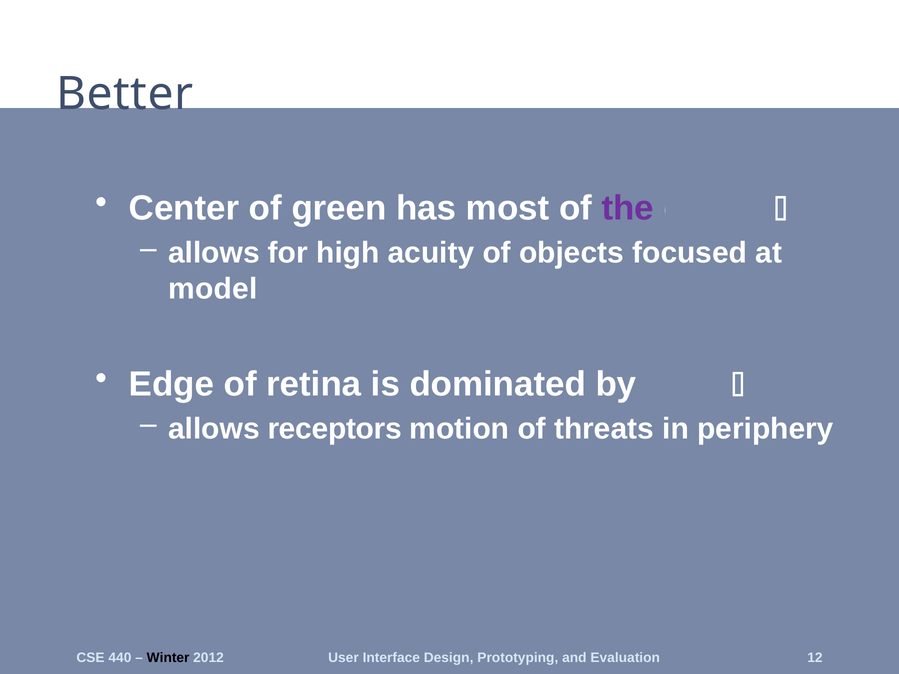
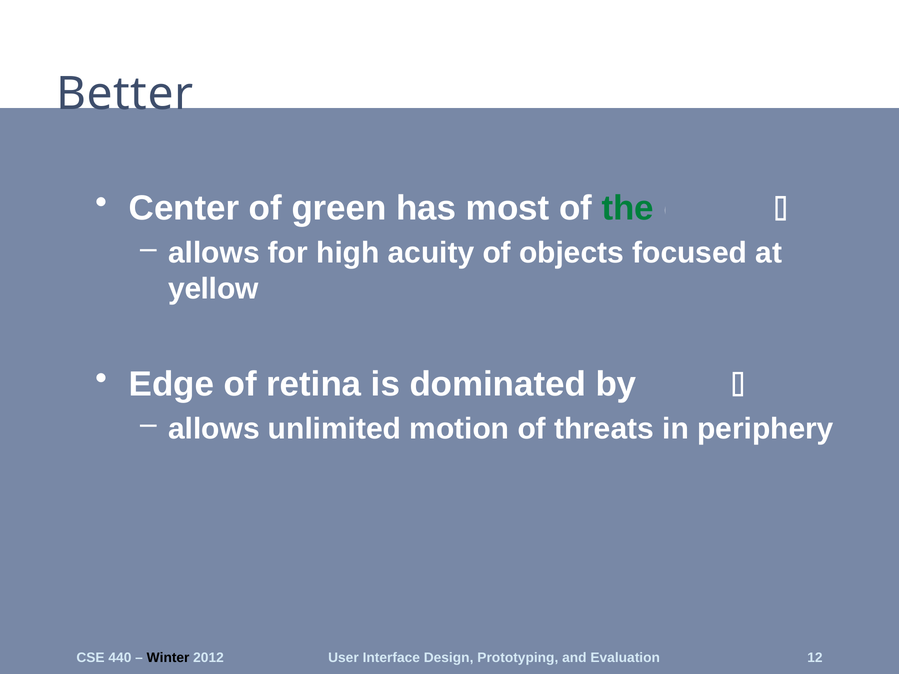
the colour: purple -> green
model: model -> yellow
receptors: receptors -> unlimited
